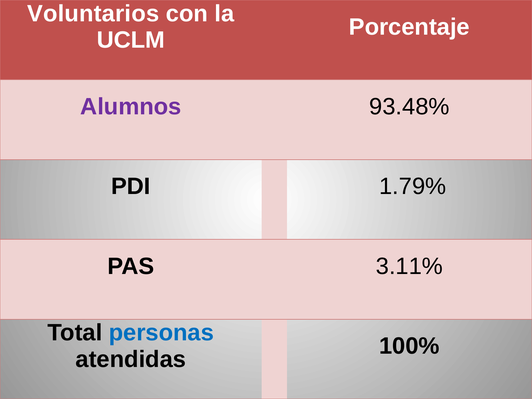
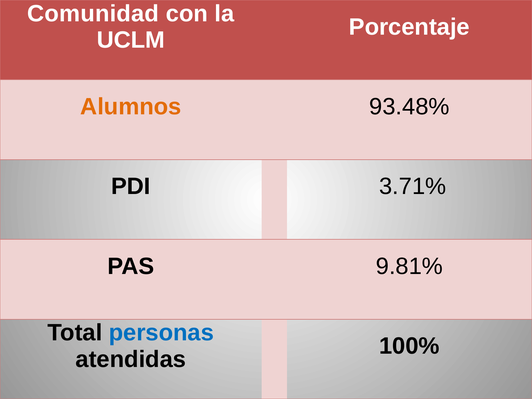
Voluntarios: Voluntarios -> Comunidad
Alumnos colour: purple -> orange
1.79%: 1.79% -> 3.71%
3.11%: 3.11% -> 9.81%
